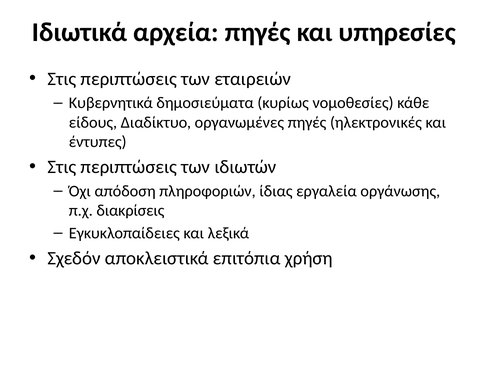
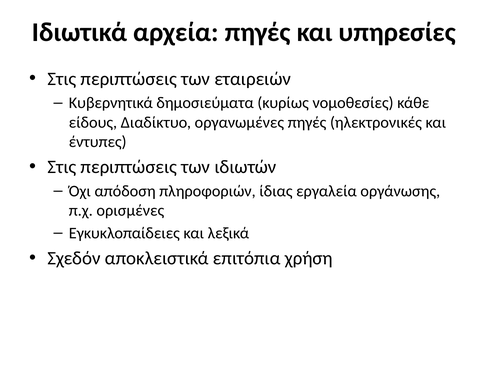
διακρίσεις: διακρίσεις -> ορισμένες
